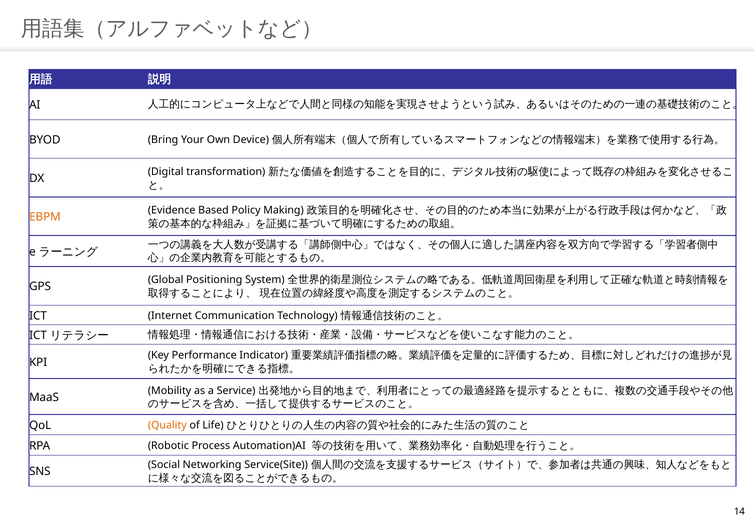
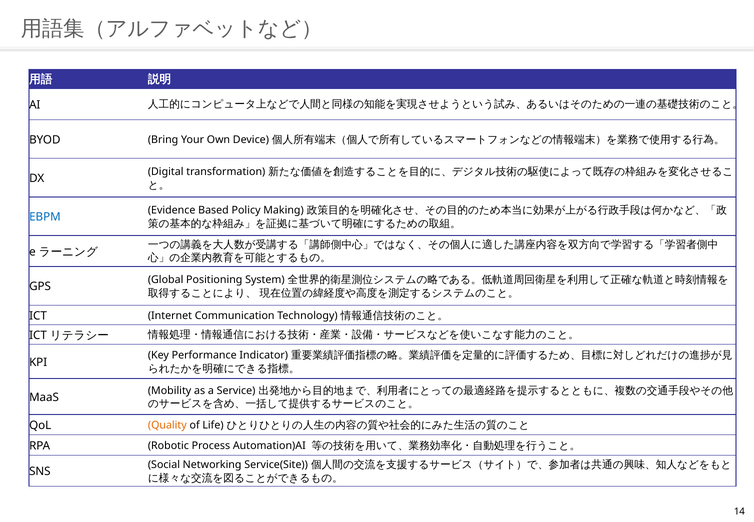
EBPM colour: orange -> blue
